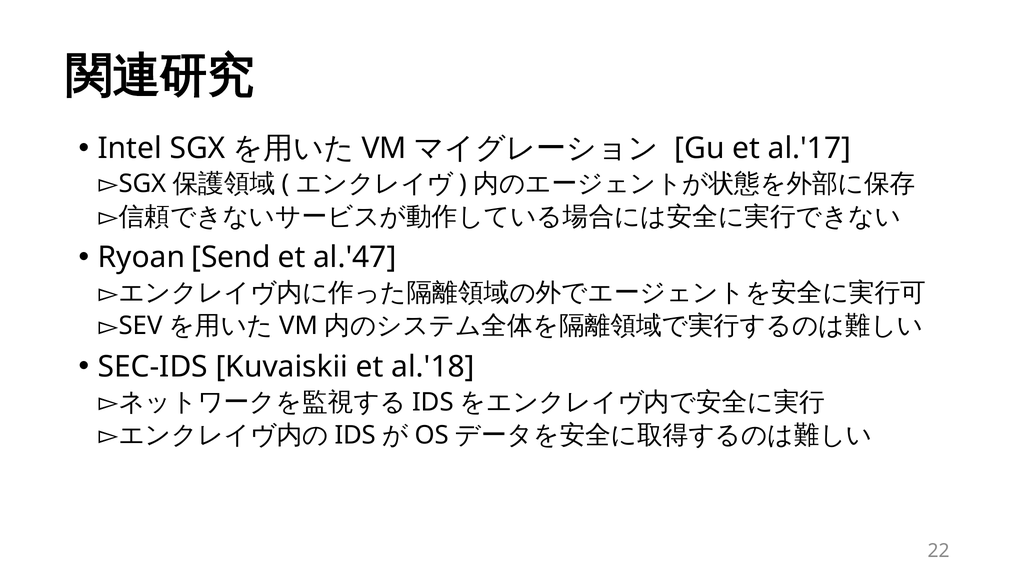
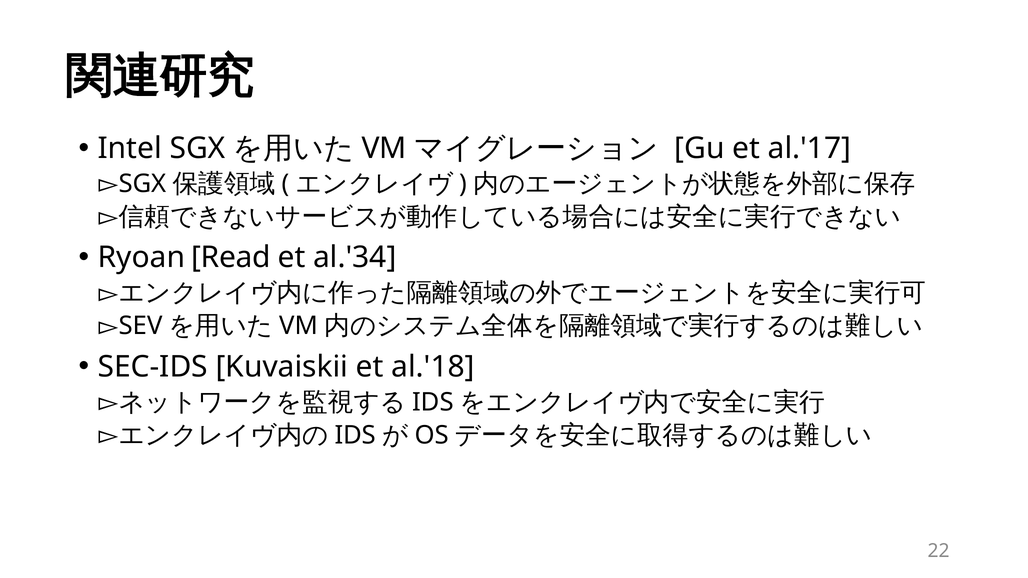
Send: Send -> Read
al.'47: al.'47 -> al.'34
